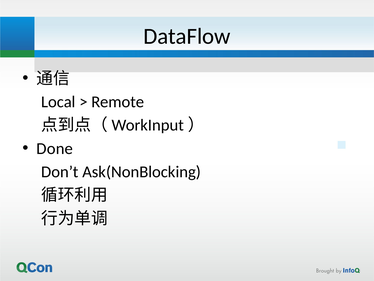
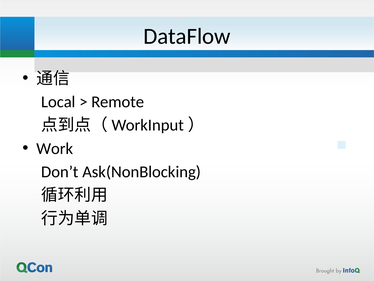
Done: Done -> Work
